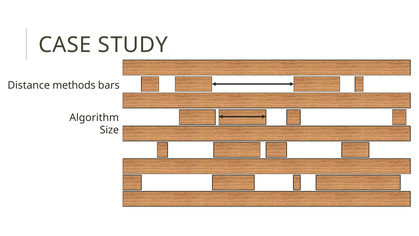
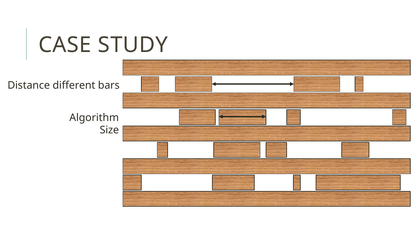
methods: methods -> different
